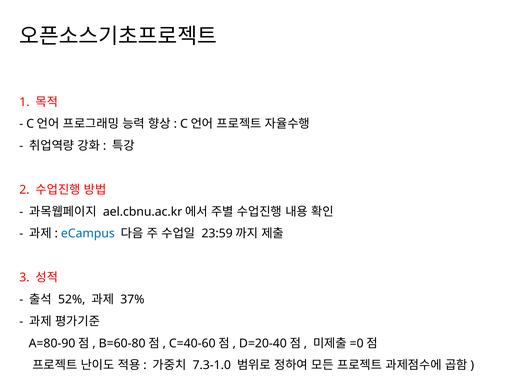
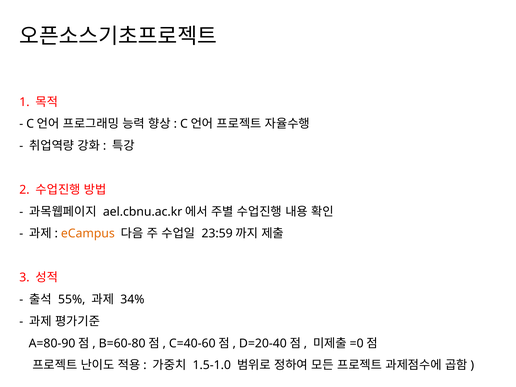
eCampus colour: blue -> orange
52%: 52% -> 55%
37%: 37% -> 34%
7.3-1.0: 7.3-1.0 -> 1.5-1.0
